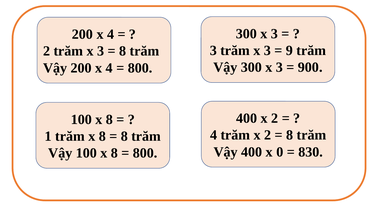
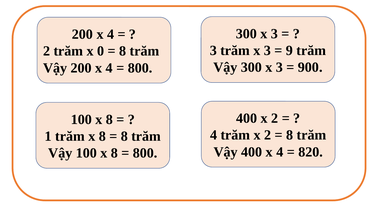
2 trăm x 3: 3 -> 0
400 x 0: 0 -> 4
830: 830 -> 820
